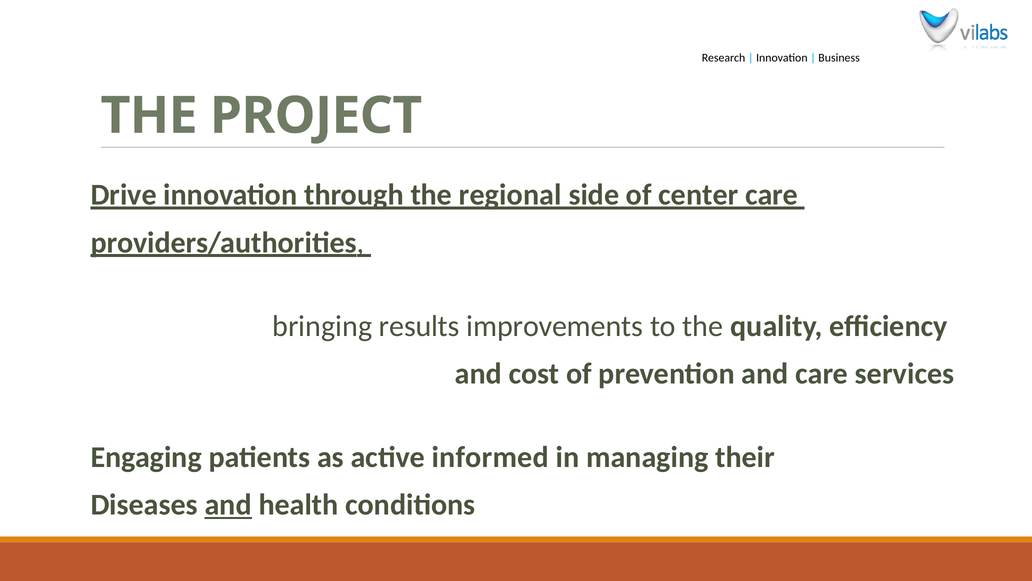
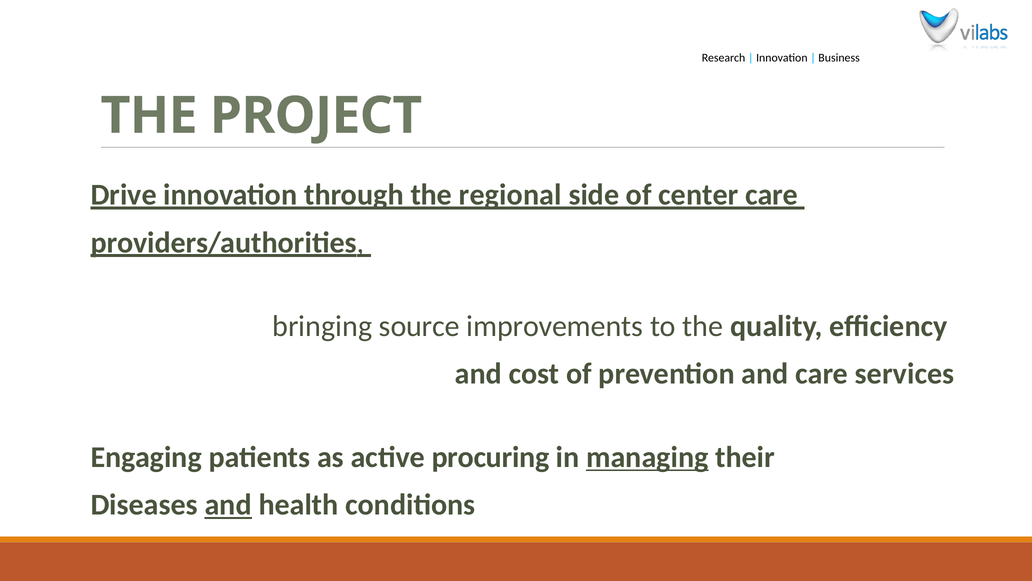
results: results -> source
informed: informed -> procuring
managing underline: none -> present
